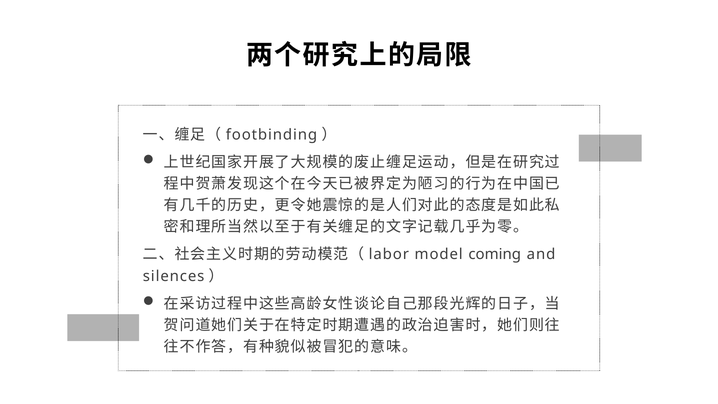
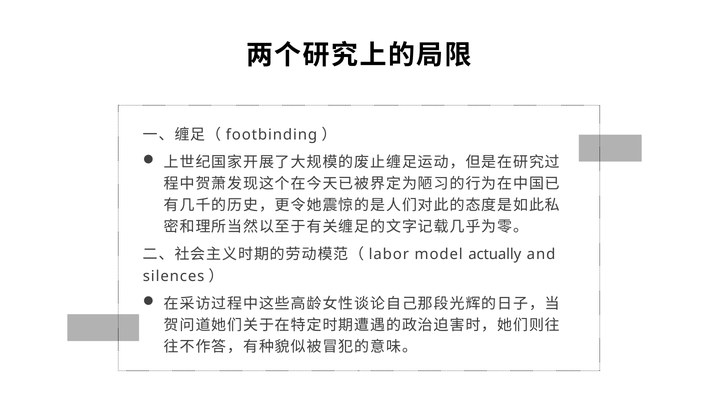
coming: coming -> actually
